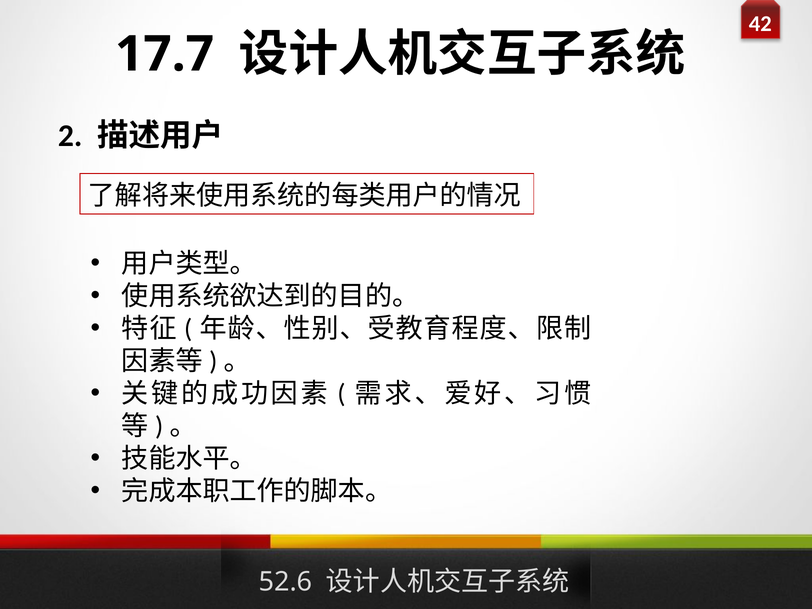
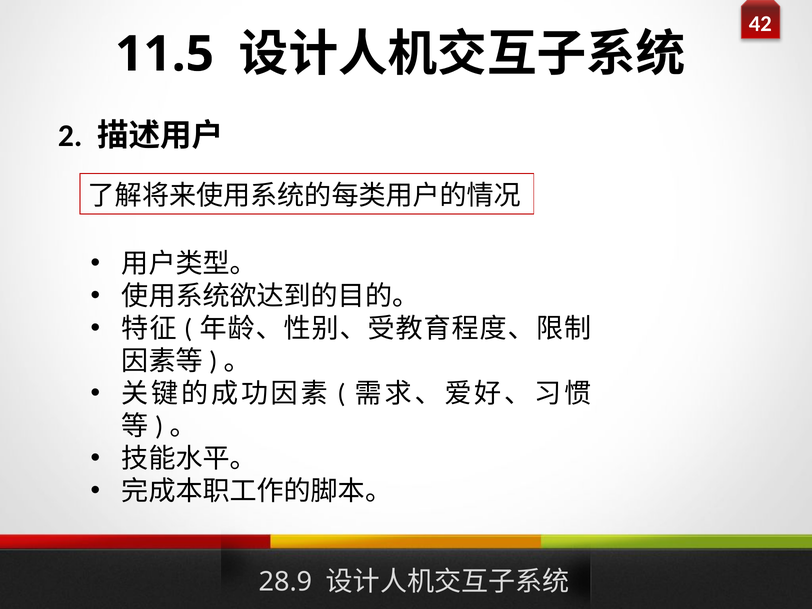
17.7: 17.7 -> 11.5
52.6: 52.6 -> 28.9
